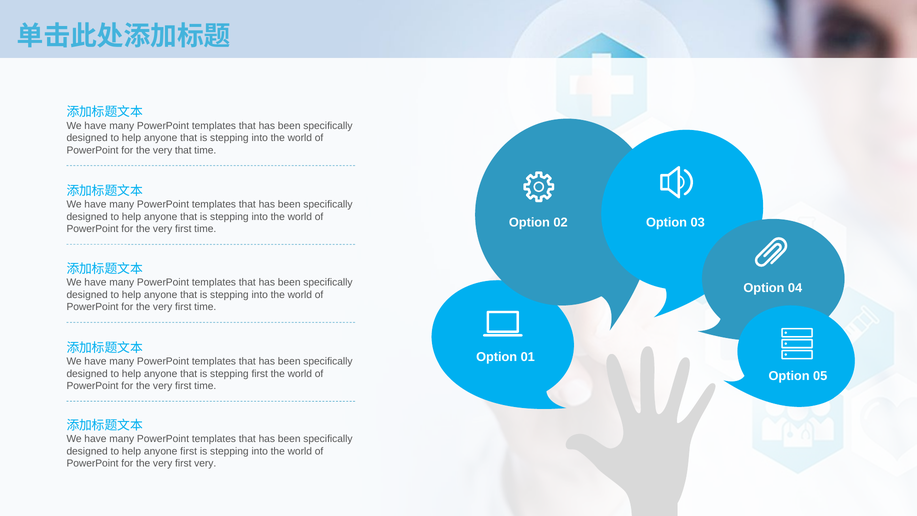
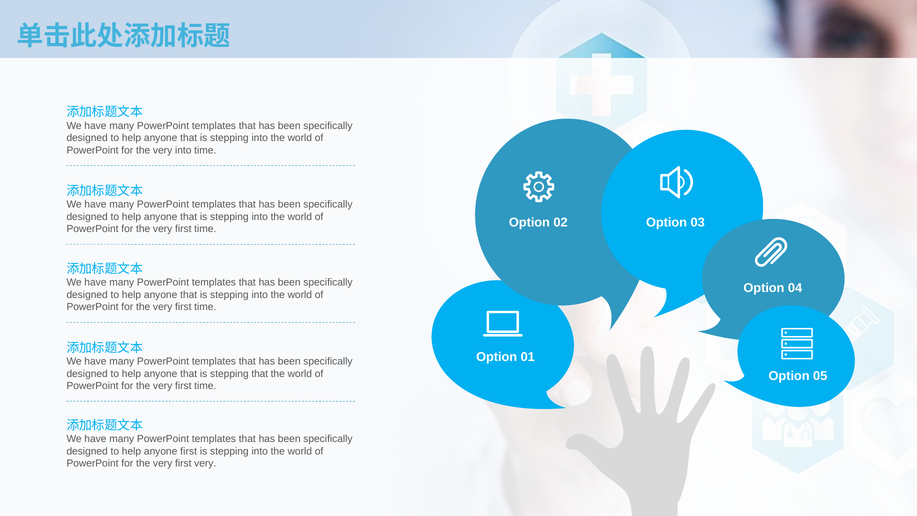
very that: that -> into
stepping first: first -> that
